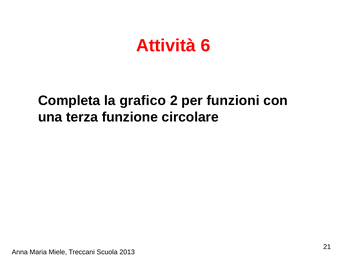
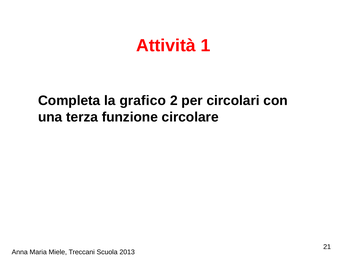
6: 6 -> 1
funzioni: funzioni -> circolari
